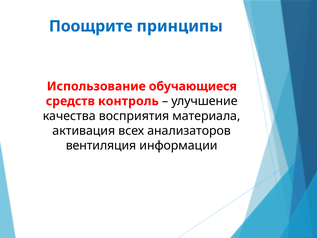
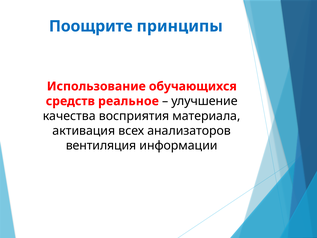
обучающиеся: обучающиеся -> обучающихся
контроль: контроль -> реальное
